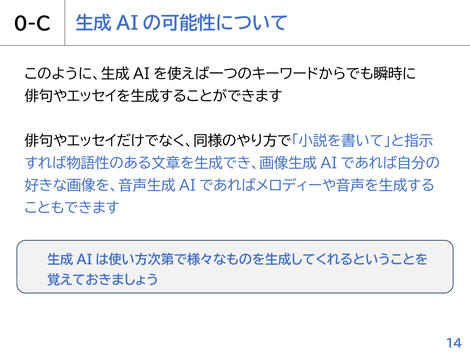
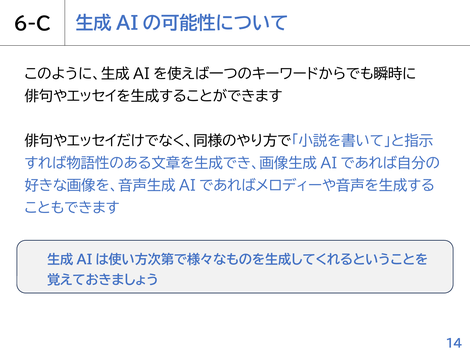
0-C: 0-C -> 6-C
